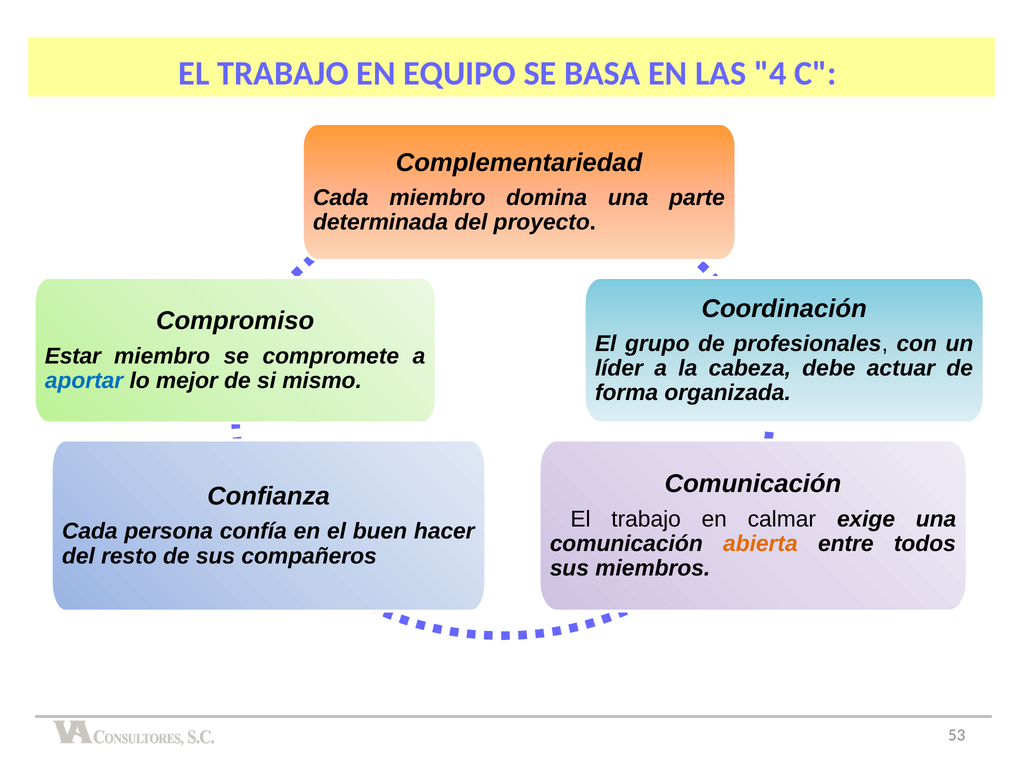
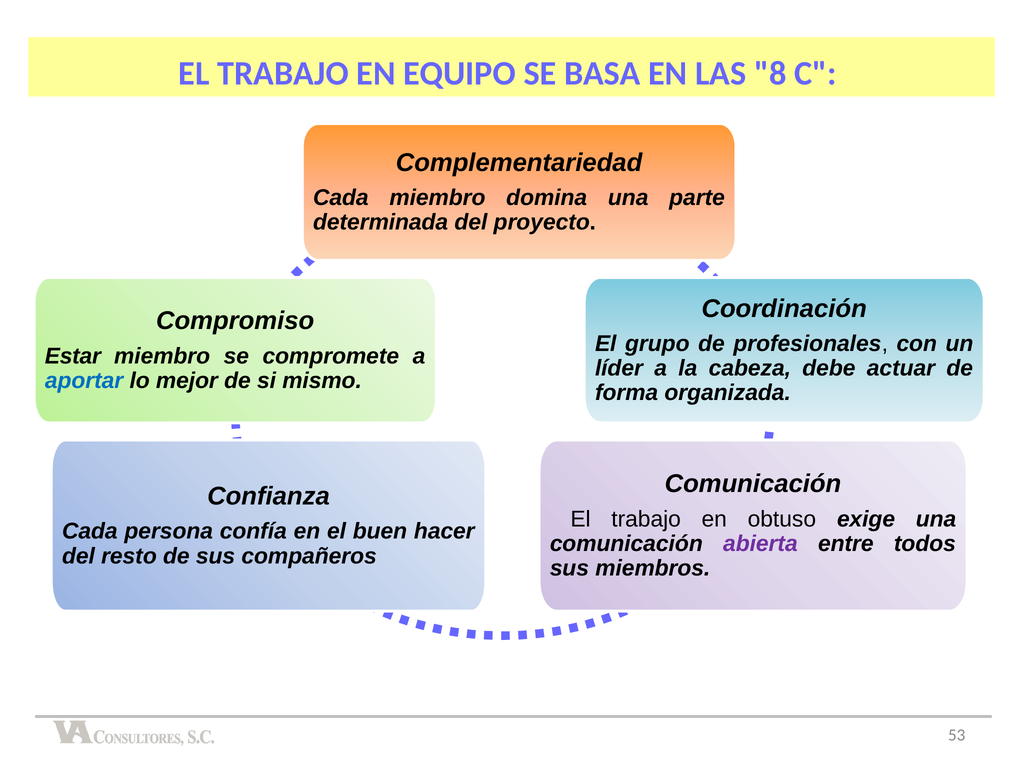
4: 4 -> 8
calmar: calmar -> obtuso
abierta colour: orange -> purple
